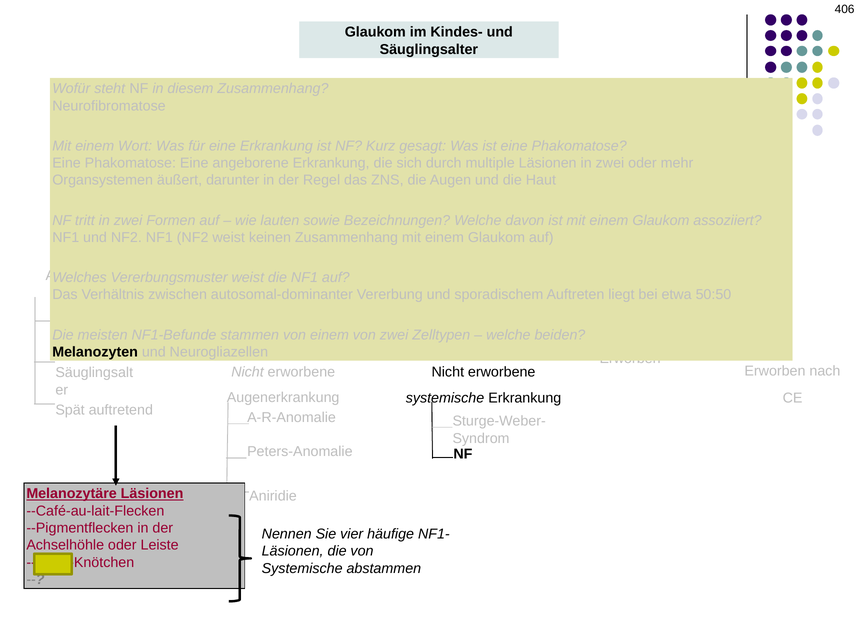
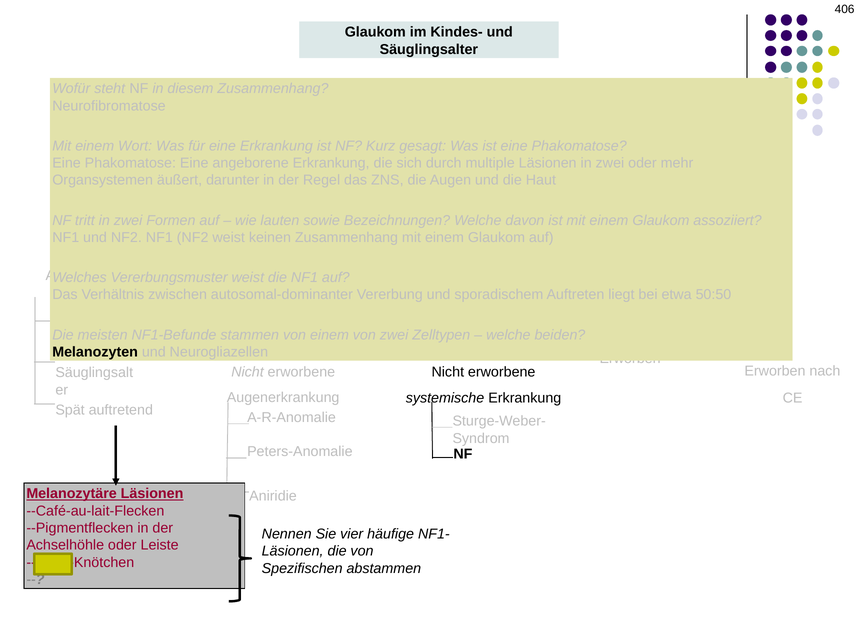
Systemische at (302, 568): Systemische -> Spezifischen
